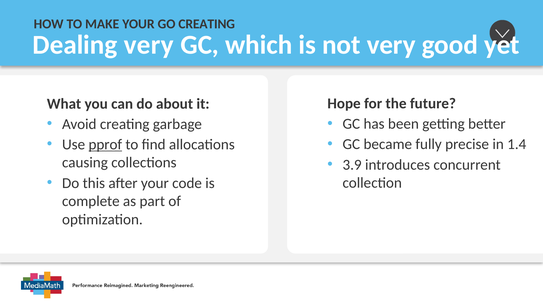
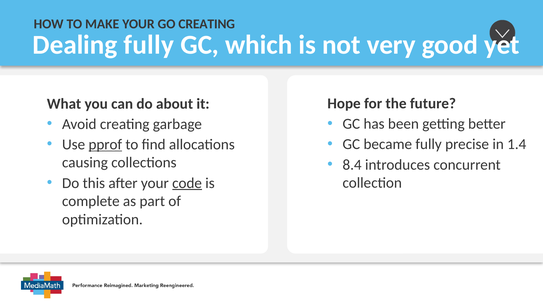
Dealing very: very -> fully
3.9: 3.9 -> 8.4
code underline: none -> present
